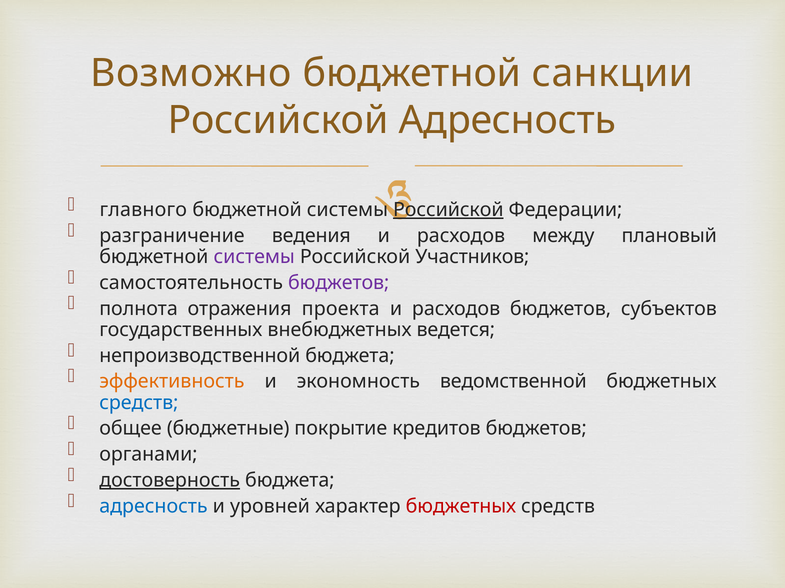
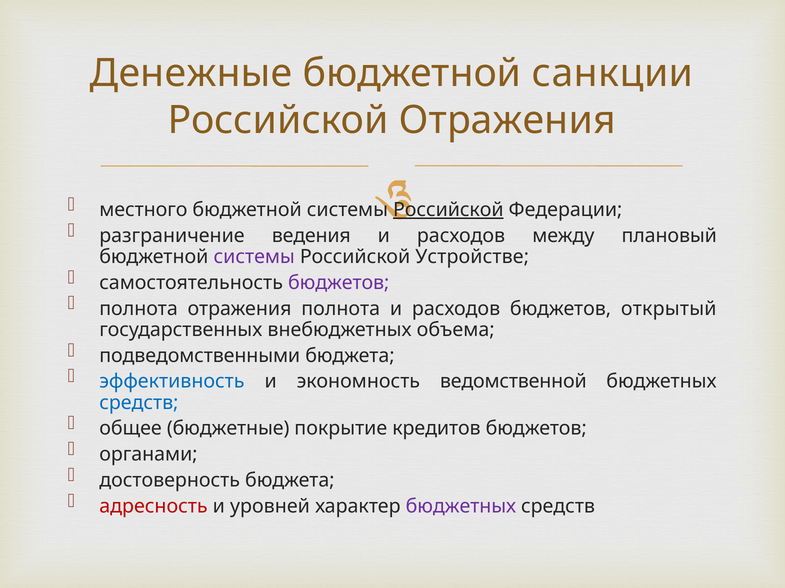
Возможно: Возможно -> Денежные
Российской Адресность: Адресность -> Отражения
главного: главного -> местного
Участников: Участников -> Устройстве
отражения проекта: проекта -> полнота
субъектов: субъектов -> открытый
ведется: ведется -> объема
непроизводственной: непроизводственной -> подведомственными
эффективность colour: orange -> blue
достоверность underline: present -> none
адресность at (153, 507) colour: blue -> red
бюджетных at (461, 507) colour: red -> purple
